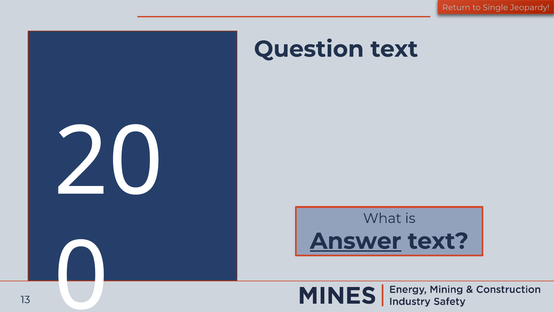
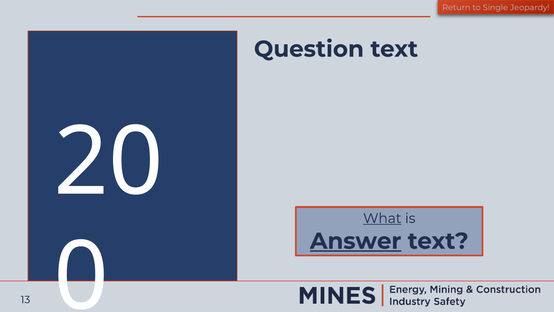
What underline: none -> present
